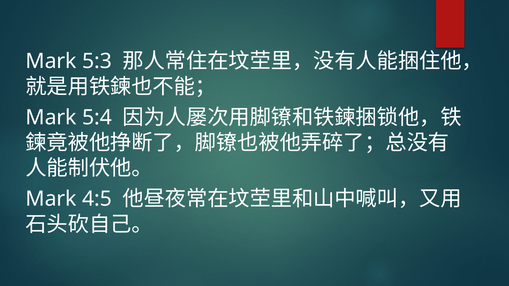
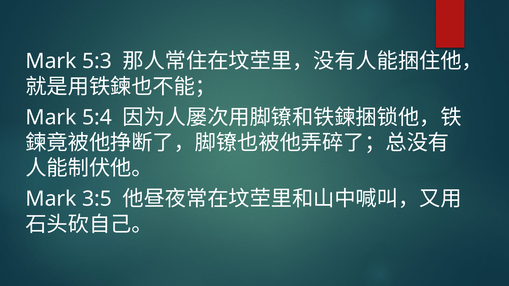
4:5: 4:5 -> 3:5
